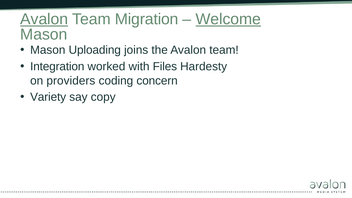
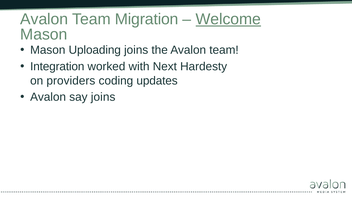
Avalon at (44, 19) underline: present -> none
Files: Files -> Next
concern: concern -> updates
Variety at (48, 97): Variety -> Avalon
say copy: copy -> joins
